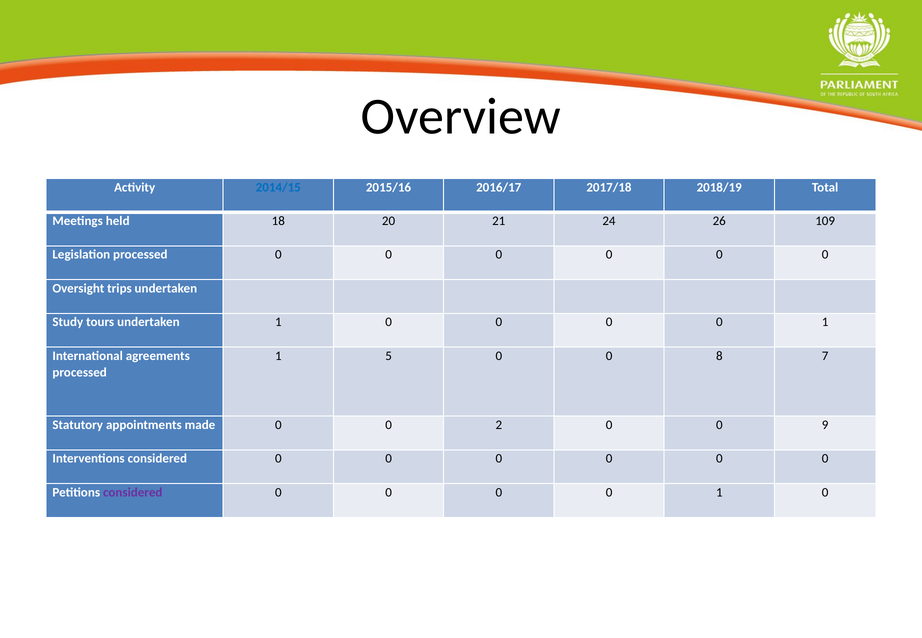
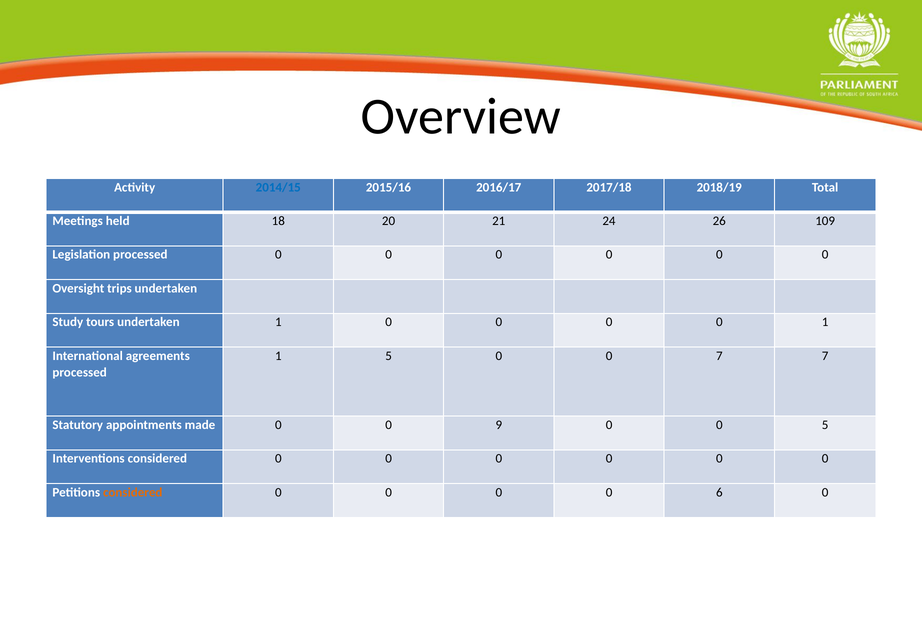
0 8: 8 -> 7
2: 2 -> 9
0 9: 9 -> 5
considered at (133, 493) colour: purple -> orange
1 at (719, 493): 1 -> 6
